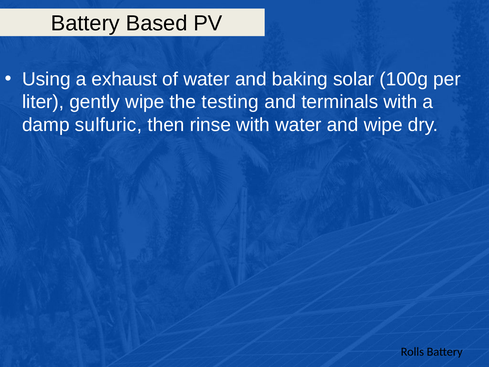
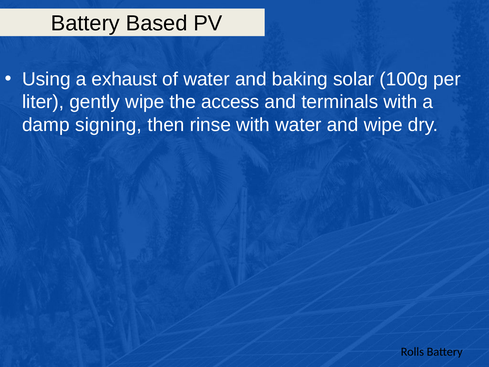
testing: testing -> access
sulfuric: sulfuric -> signing
